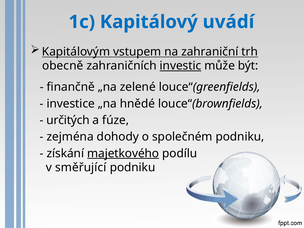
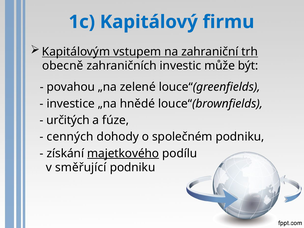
uvádí: uvádí -> firmu
investic underline: present -> none
finančně: finančně -> povahou
zejména: zejména -> cenných
